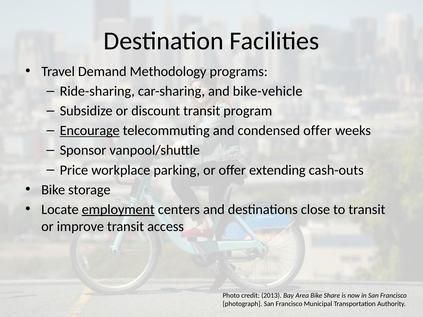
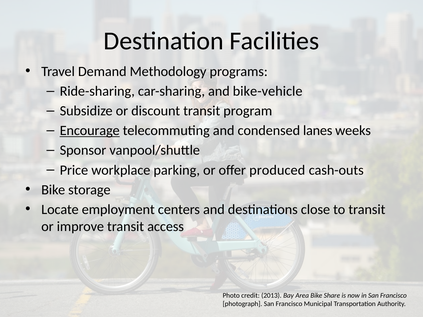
condensed offer: offer -> lanes
extending: extending -> produced
employment underline: present -> none
